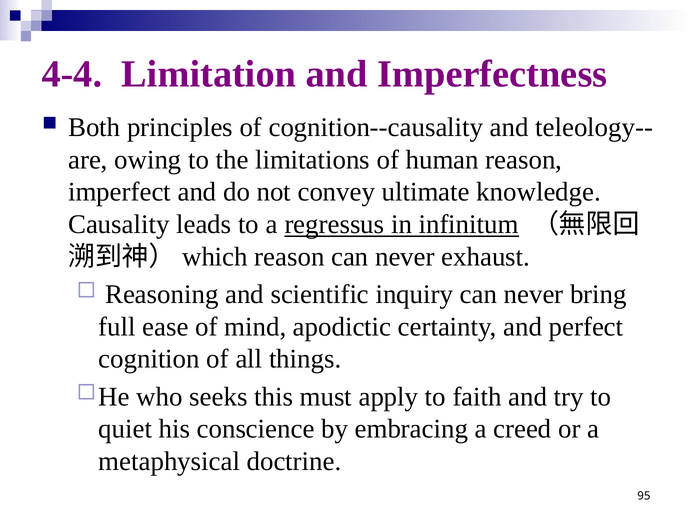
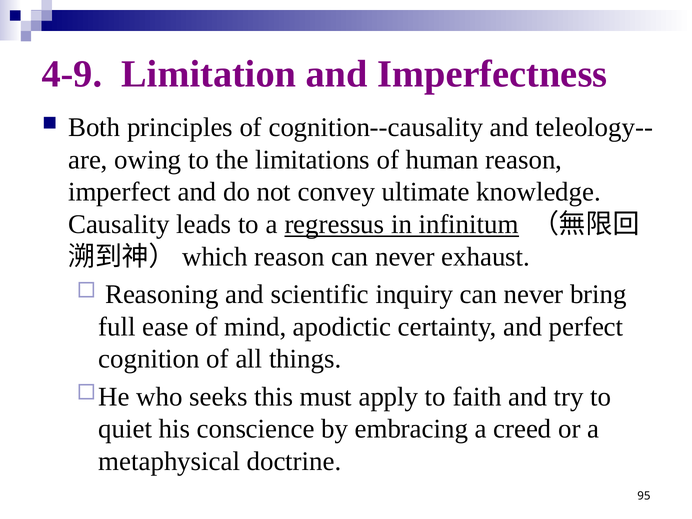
4-4: 4-4 -> 4-9
